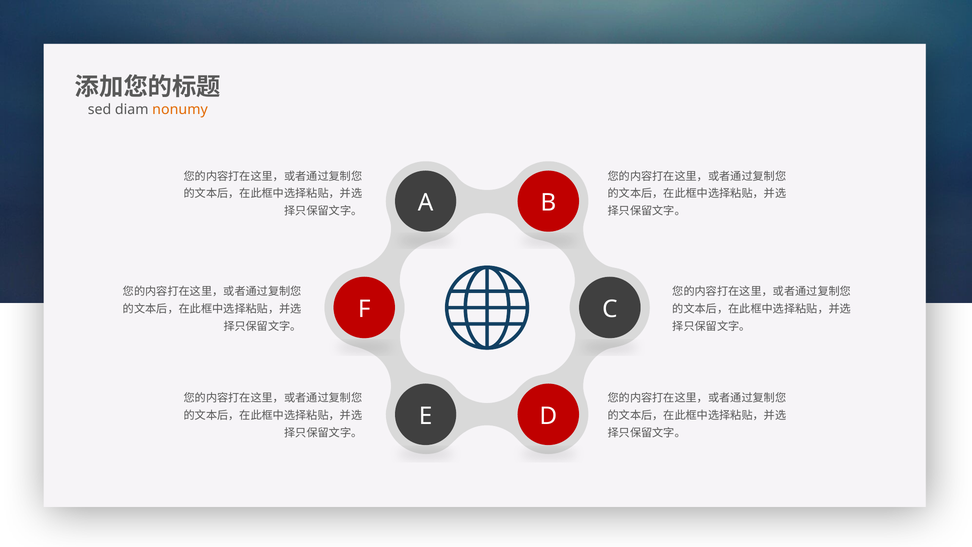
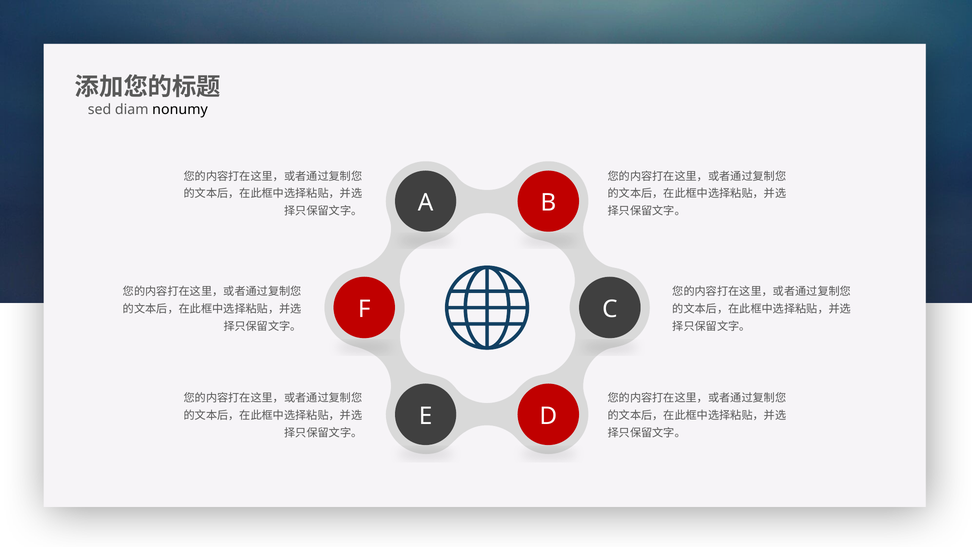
nonumy colour: orange -> black
